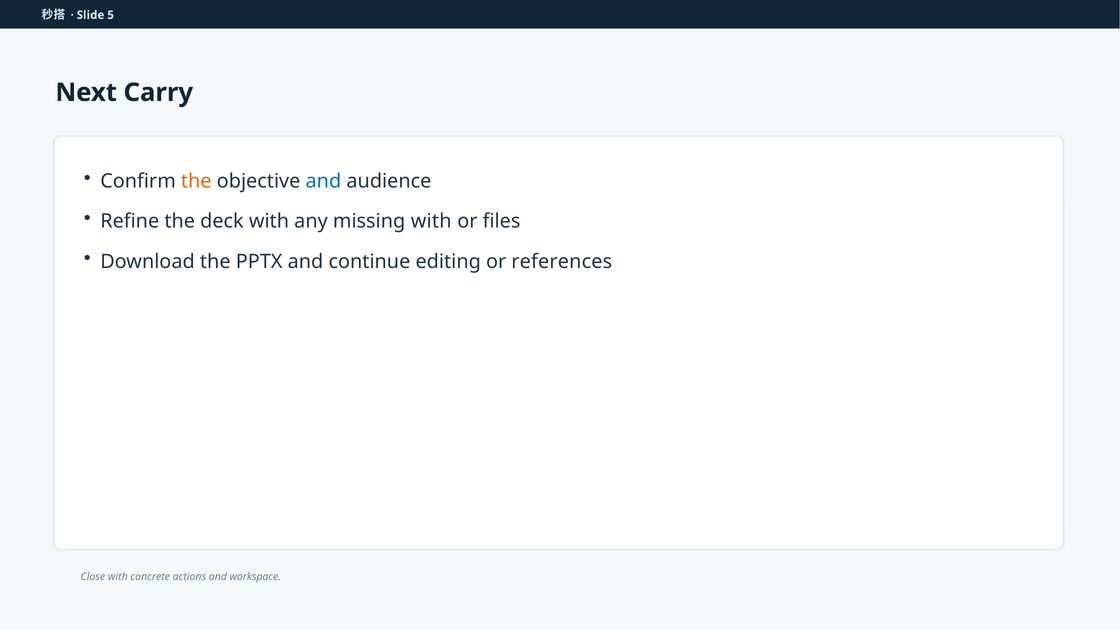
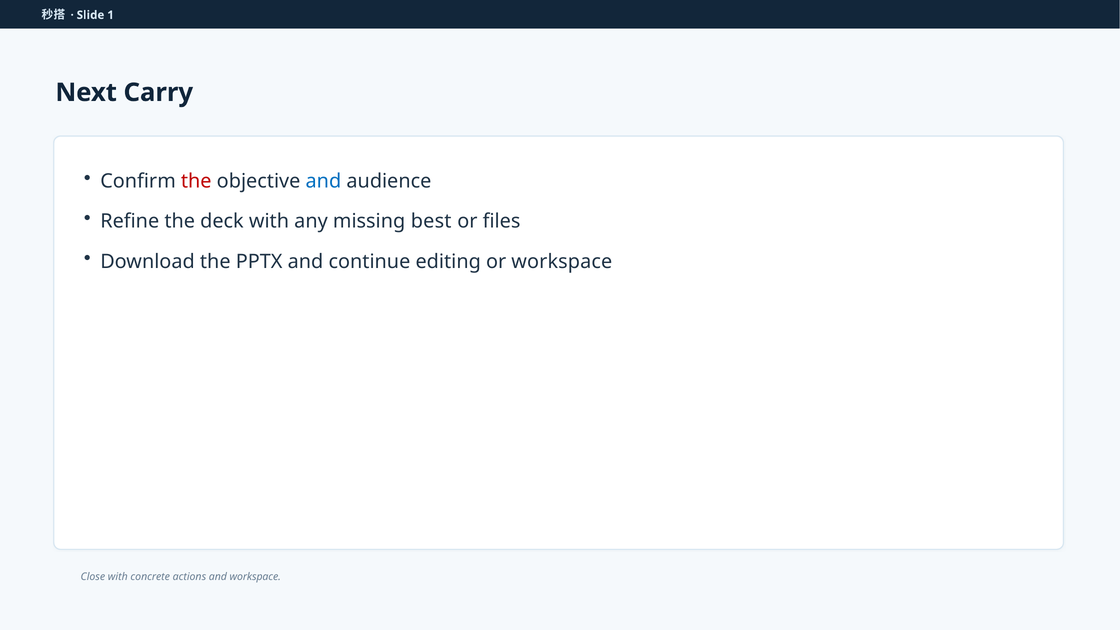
5: 5 -> 1
the at (196, 181) colour: orange -> red
missing with: with -> best
or references: references -> workspace
